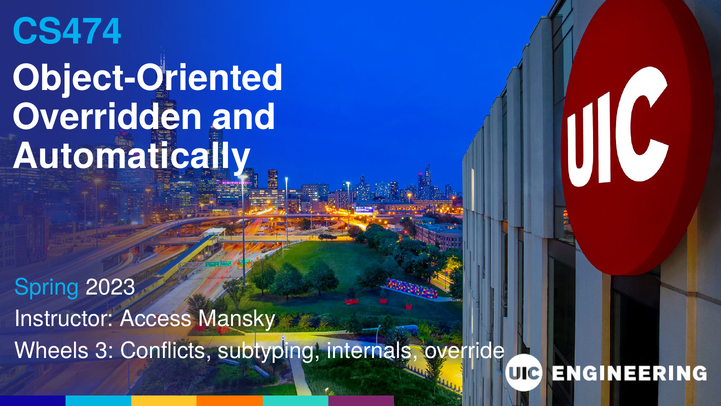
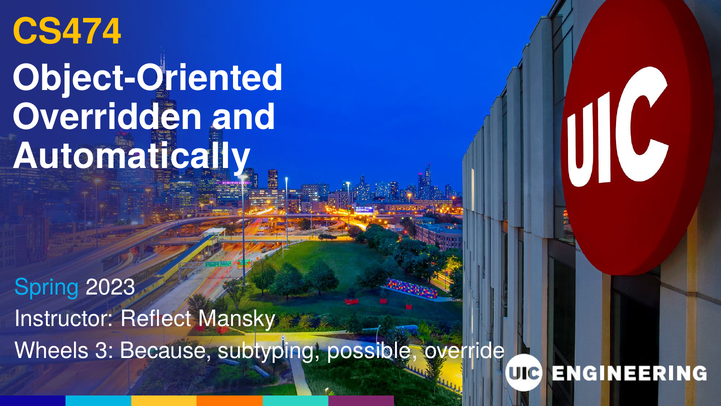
CS474 colour: light blue -> yellow
Access: Access -> Reflect
Conflicts: Conflicts -> Because
internals: internals -> possible
